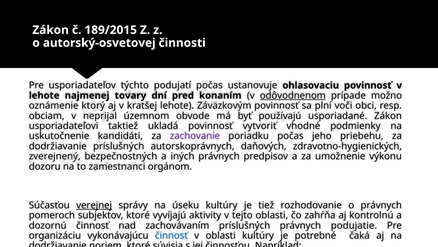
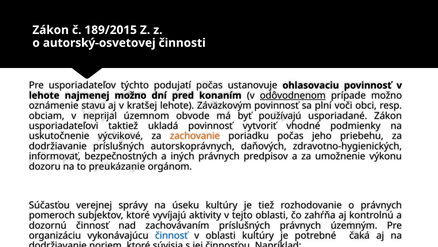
najmenej tovary: tovary -> možno
ktorý: ktorý -> stavu
kandidáti: kandidáti -> výcvikové
zachovanie colour: purple -> orange
zverejnený: zverejnený -> informovať
zamestnanci: zamestnanci -> preukázanie
verejnej underline: present -> none
podujatie: podujatie -> územným
